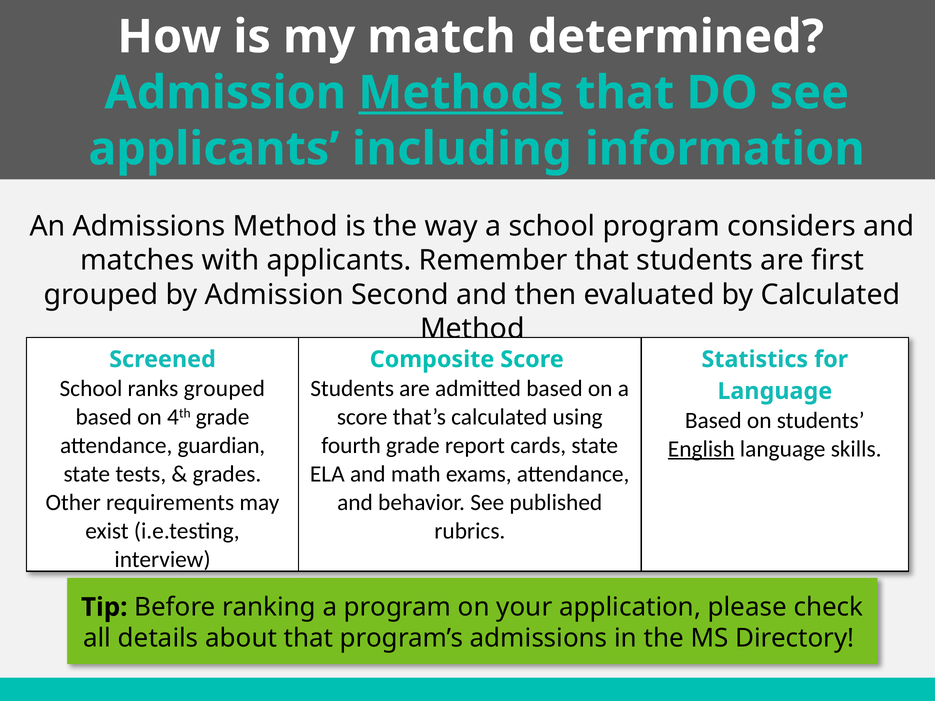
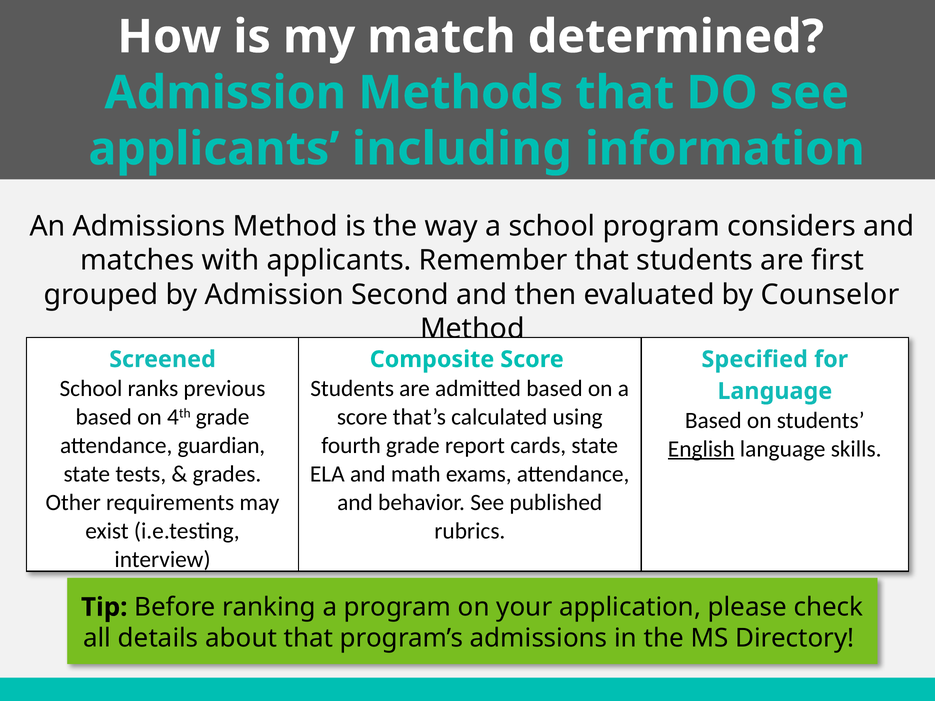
Methods underline: present -> none
by Calculated: Calculated -> Counselor
Statistics: Statistics -> Specified
ranks grouped: grouped -> previous
